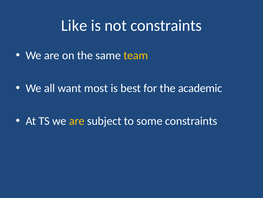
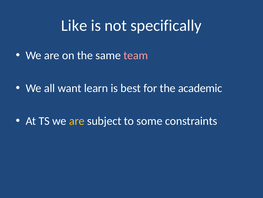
not constraints: constraints -> specifically
team colour: yellow -> pink
most: most -> learn
